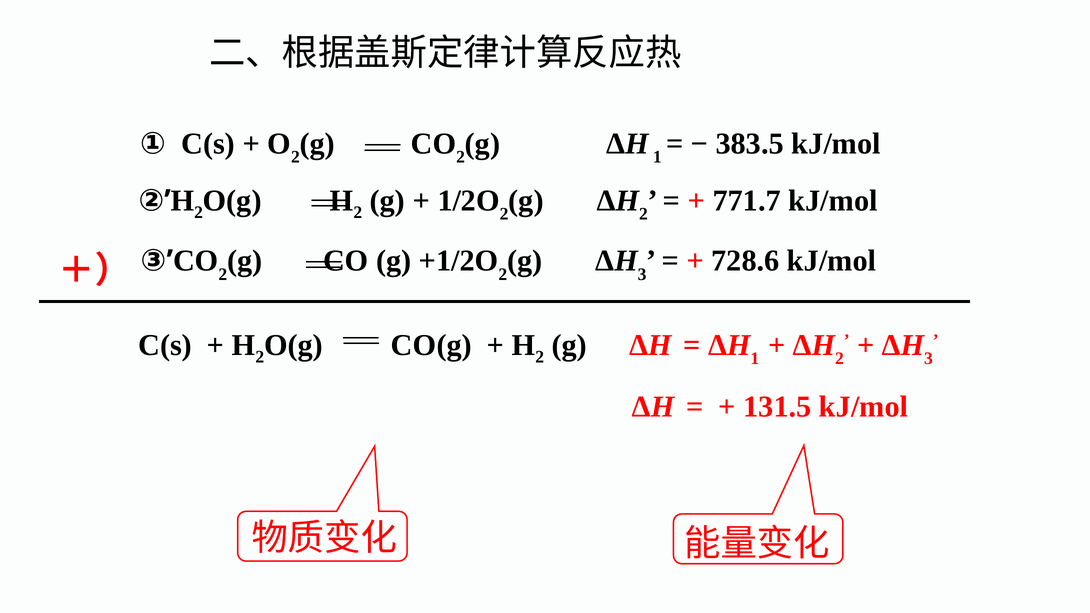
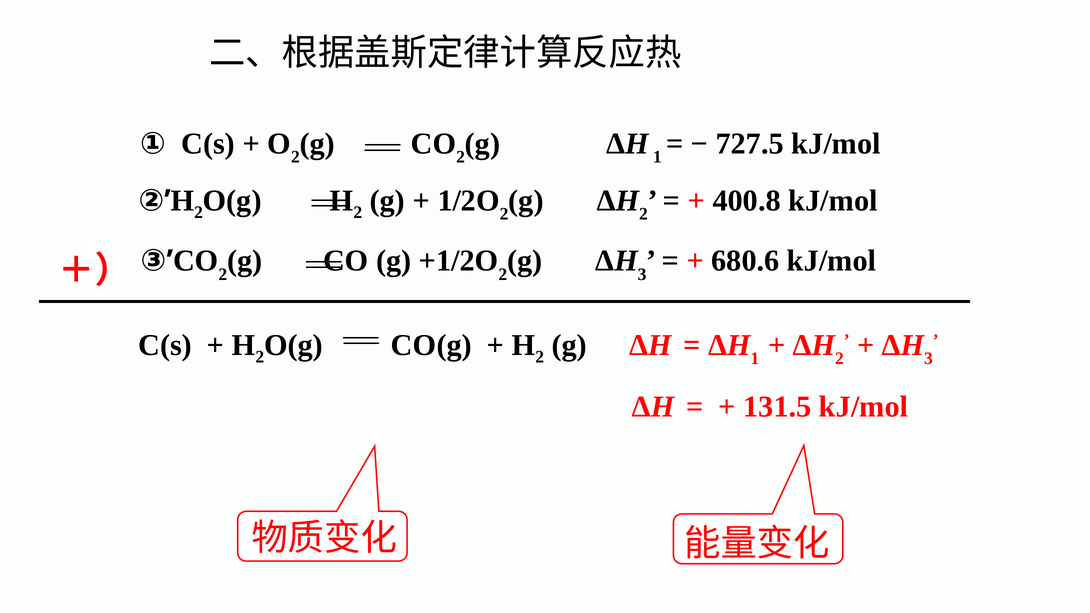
383.5: 383.5 -> 727.5
771.7: 771.7 -> 400.8
728.6: 728.6 -> 680.6
